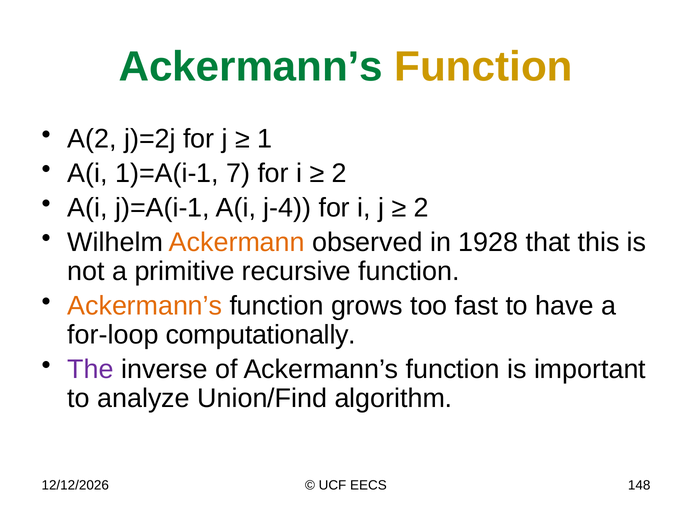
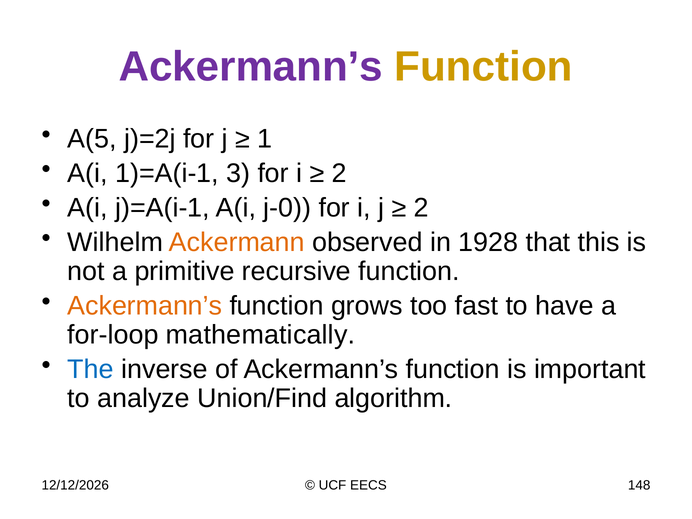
Ackermann’s at (251, 67) colour: green -> purple
A(2: A(2 -> A(5
7: 7 -> 3
j-4: j-4 -> j-0
computationally: computationally -> mathematically
The colour: purple -> blue
